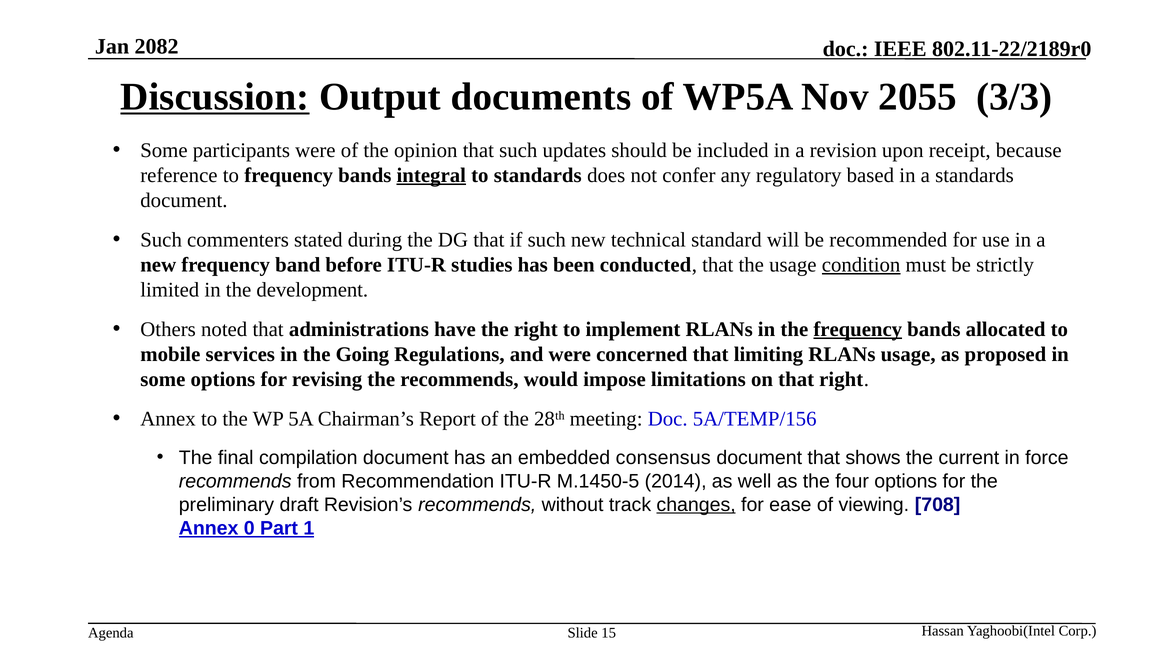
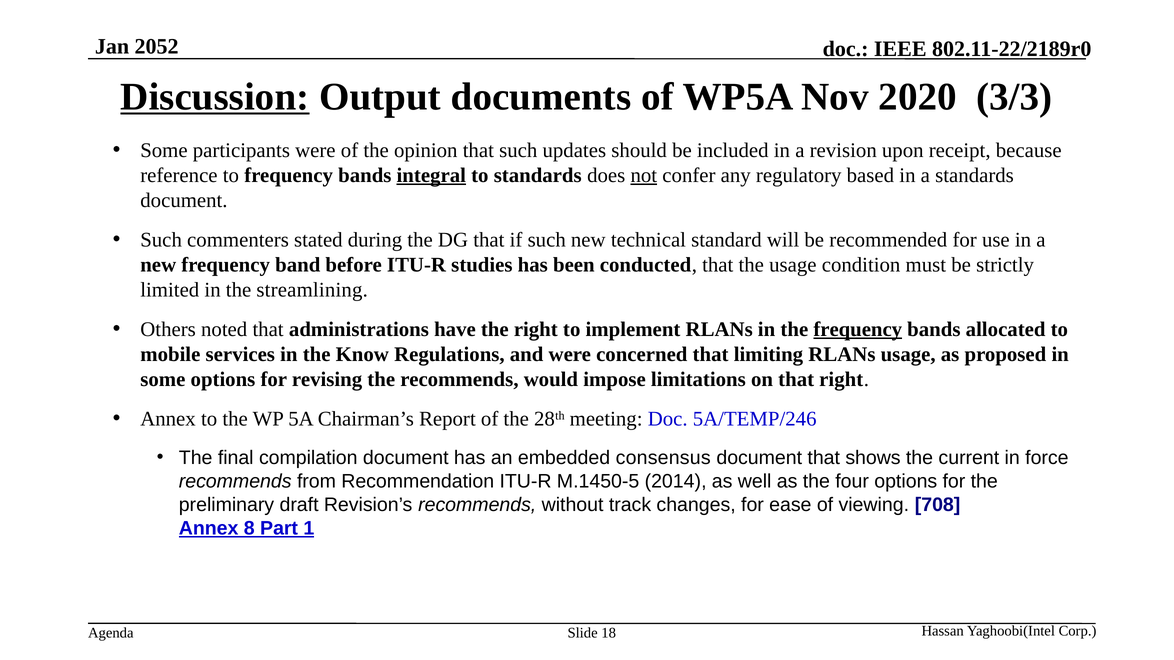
2082: 2082 -> 2052
2055: 2055 -> 2020
not underline: none -> present
condition underline: present -> none
development: development -> streamlining
Going: Going -> Know
5A/TEMP/156: 5A/TEMP/156 -> 5A/TEMP/246
changes underline: present -> none
0: 0 -> 8
15: 15 -> 18
